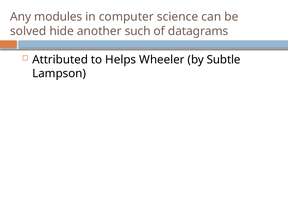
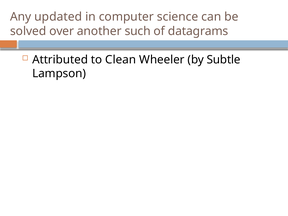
modules: modules -> updated
hide: hide -> over
Helps: Helps -> Clean
